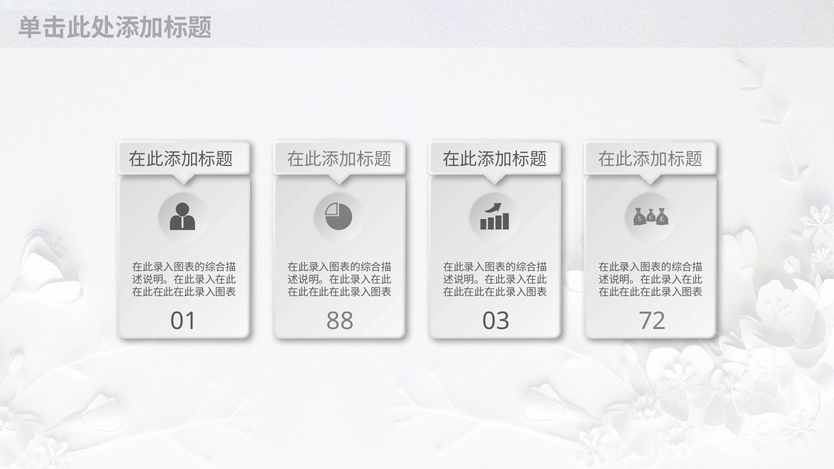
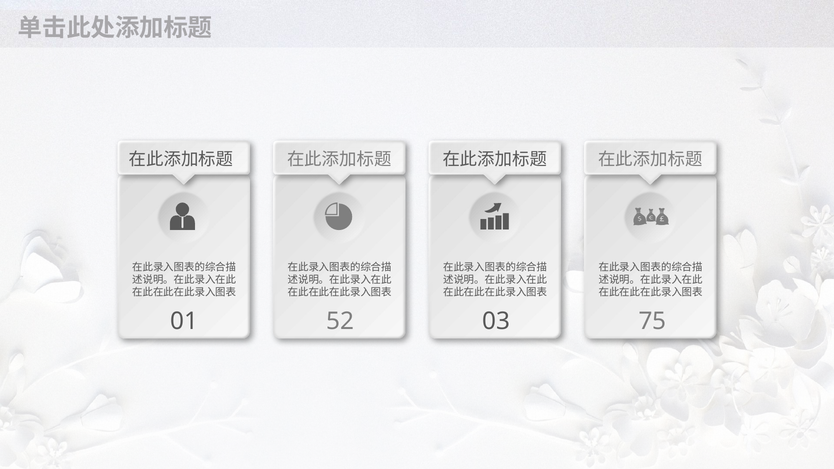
88: 88 -> 52
72: 72 -> 75
